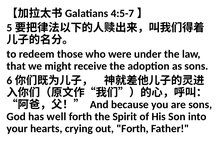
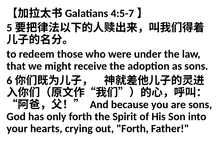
well: well -> only
